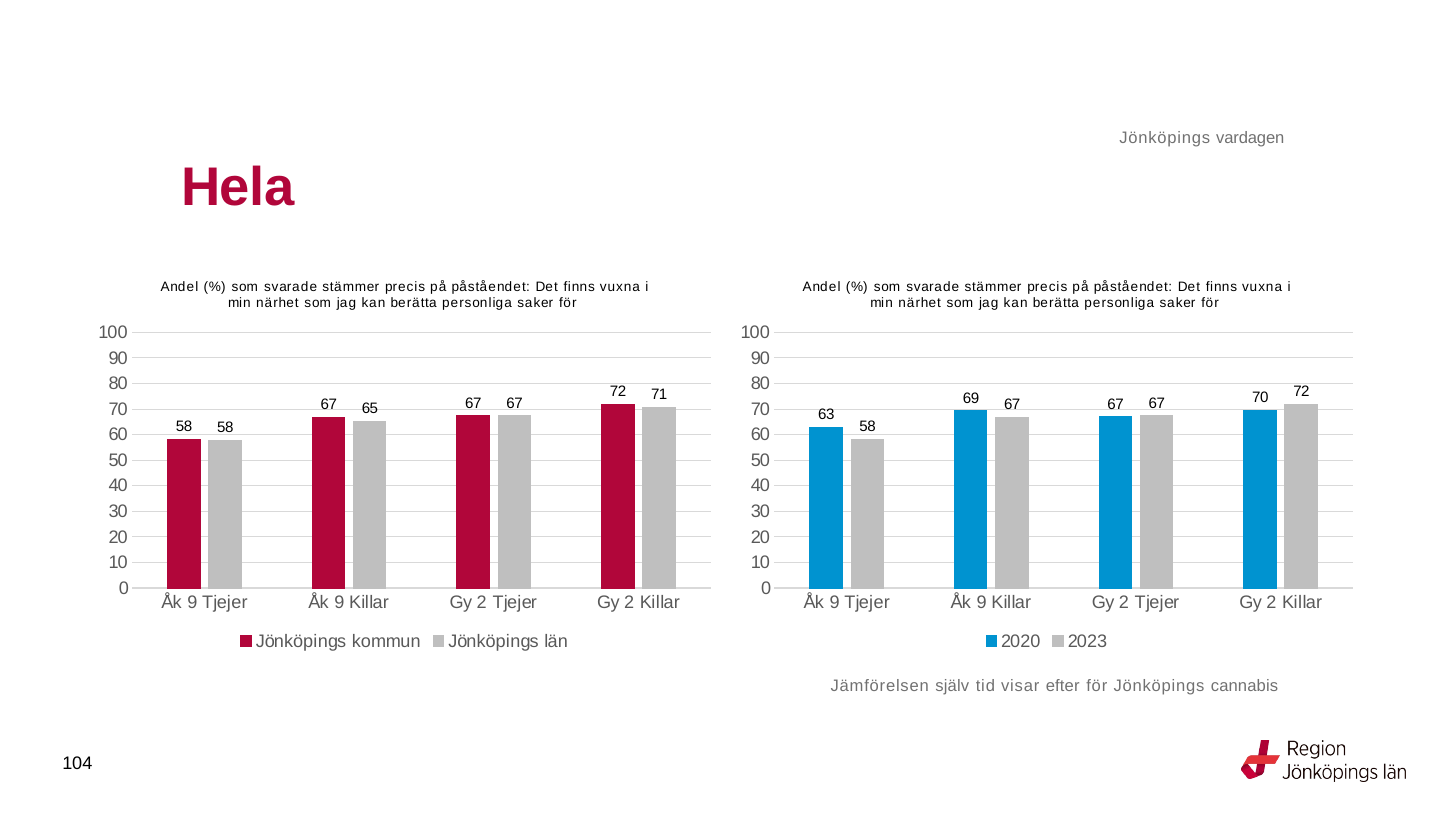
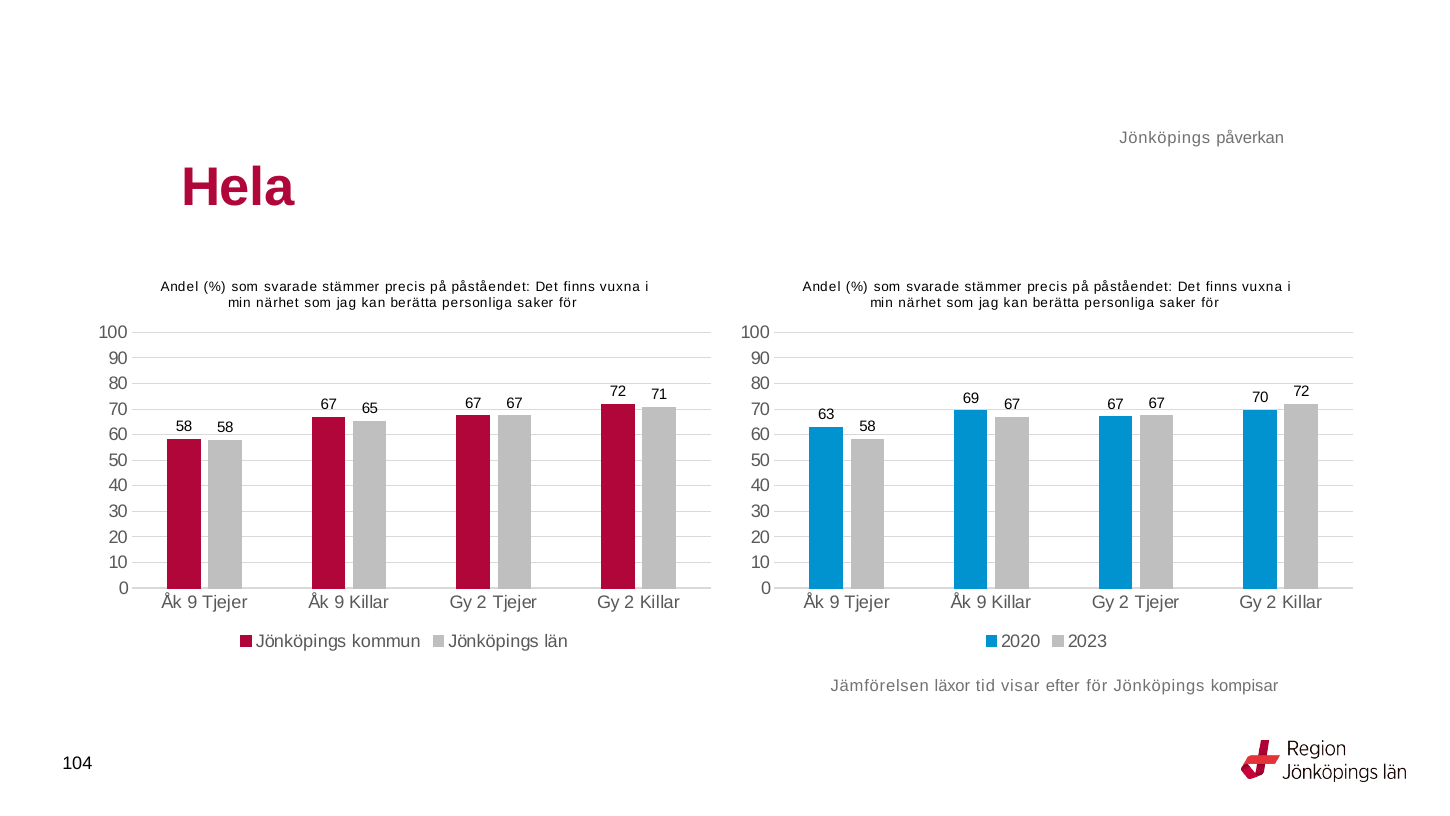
vardagen: vardagen -> påverkan
själv: själv -> läxor
cannabis: cannabis -> kompisar
